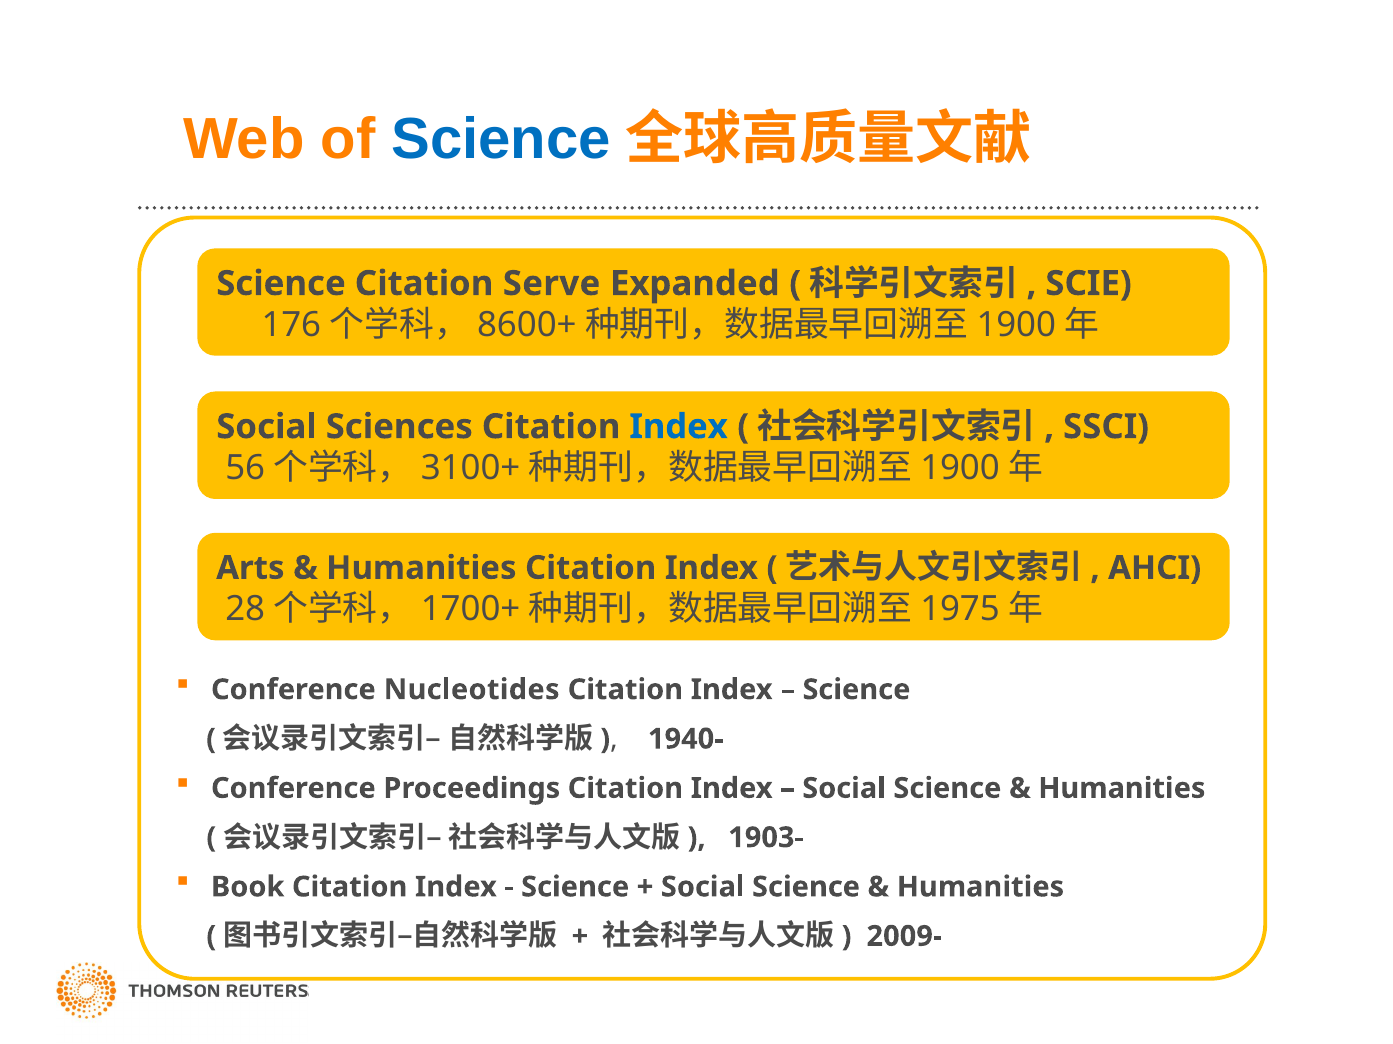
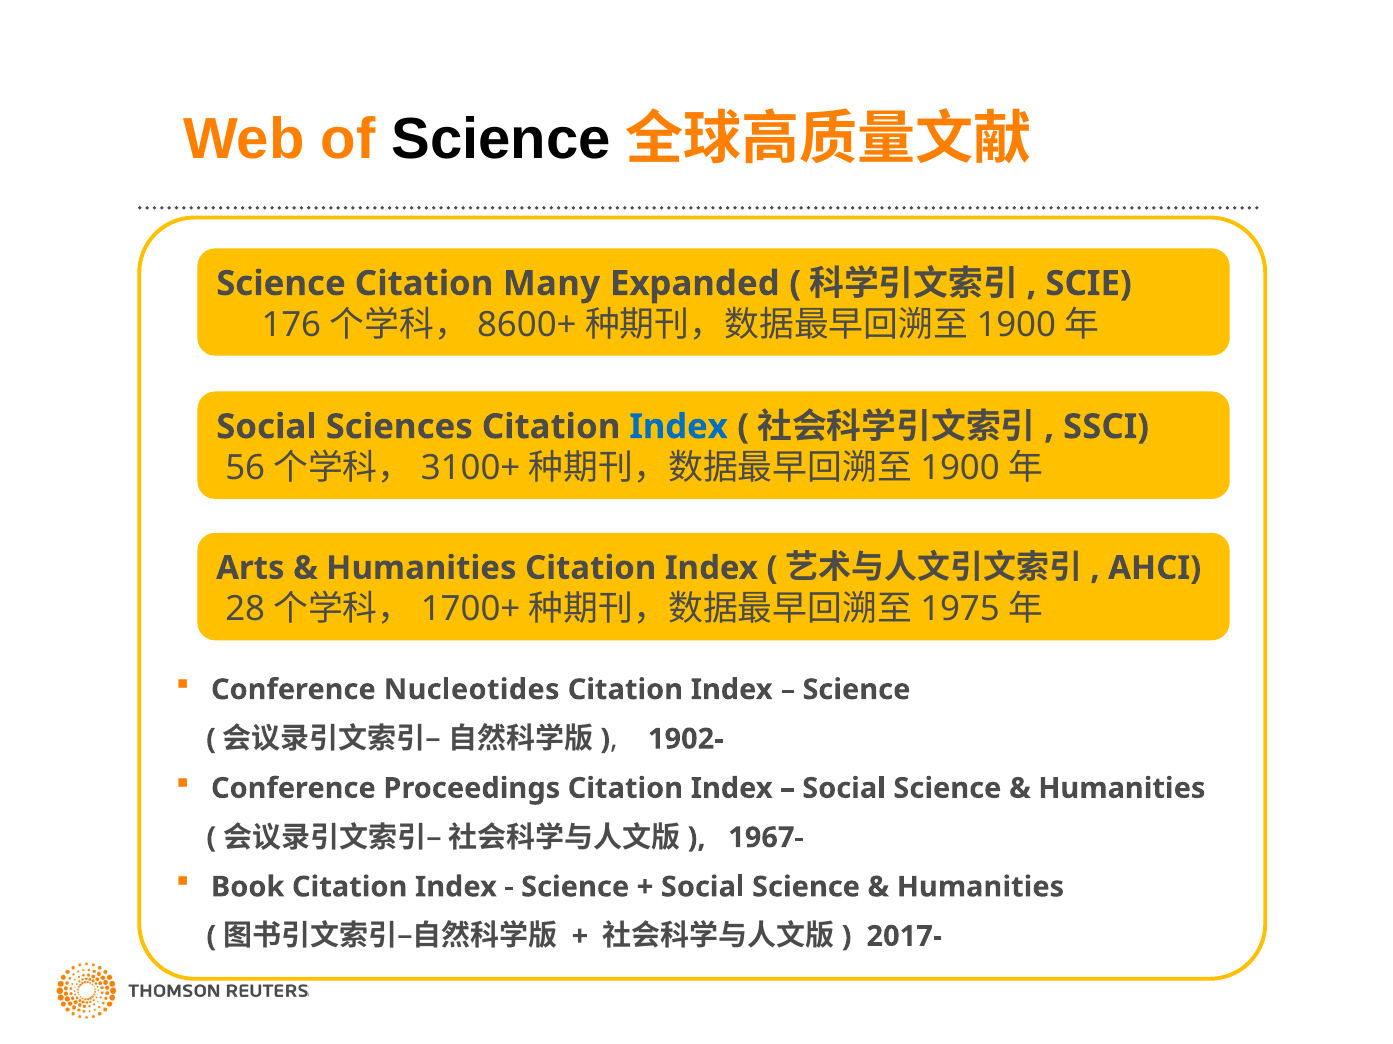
Science at (501, 139) colour: blue -> black
Serve: Serve -> Many
1940-: 1940- -> 1902-
1903-: 1903- -> 1967-
2009-: 2009- -> 2017-
